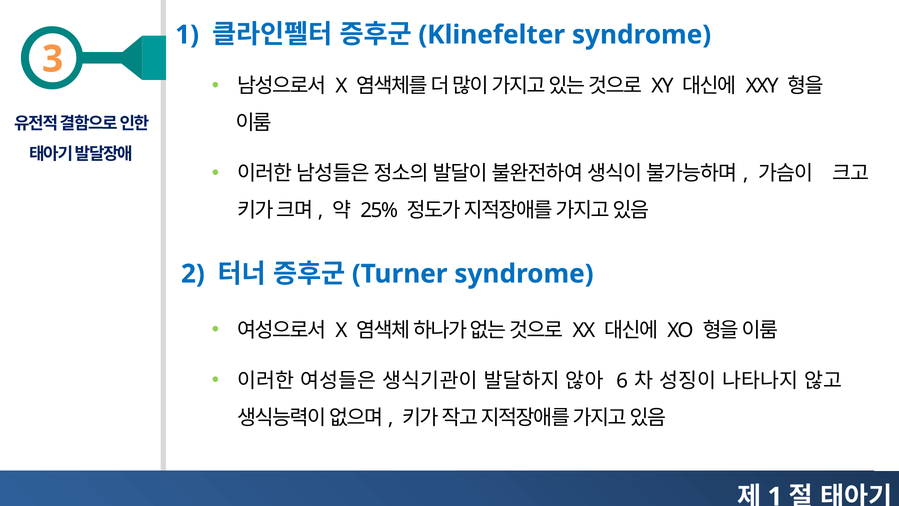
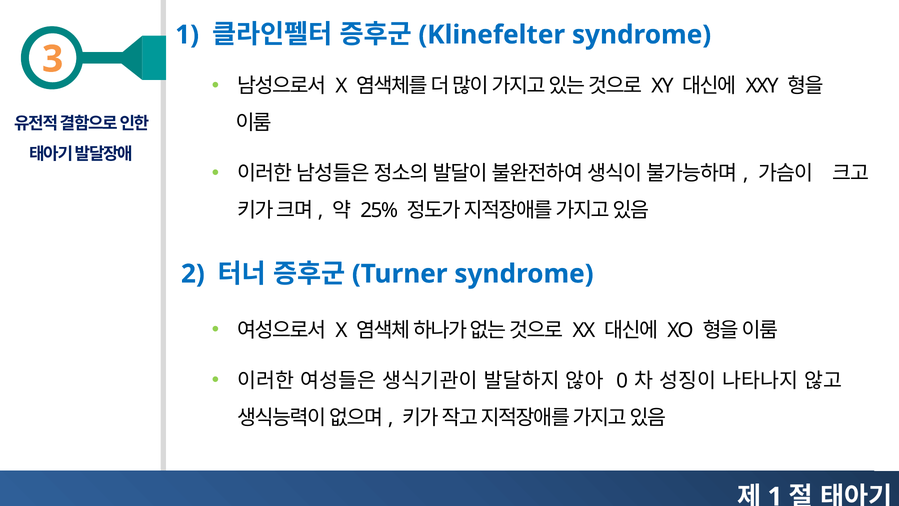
6: 6 -> 0
